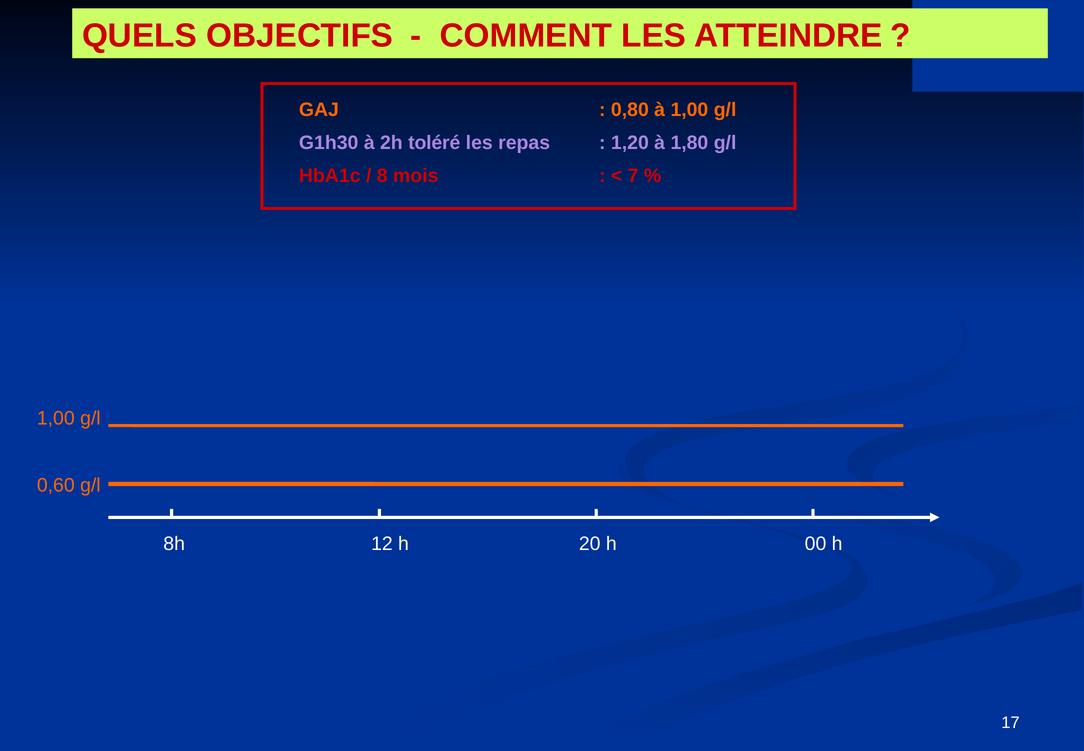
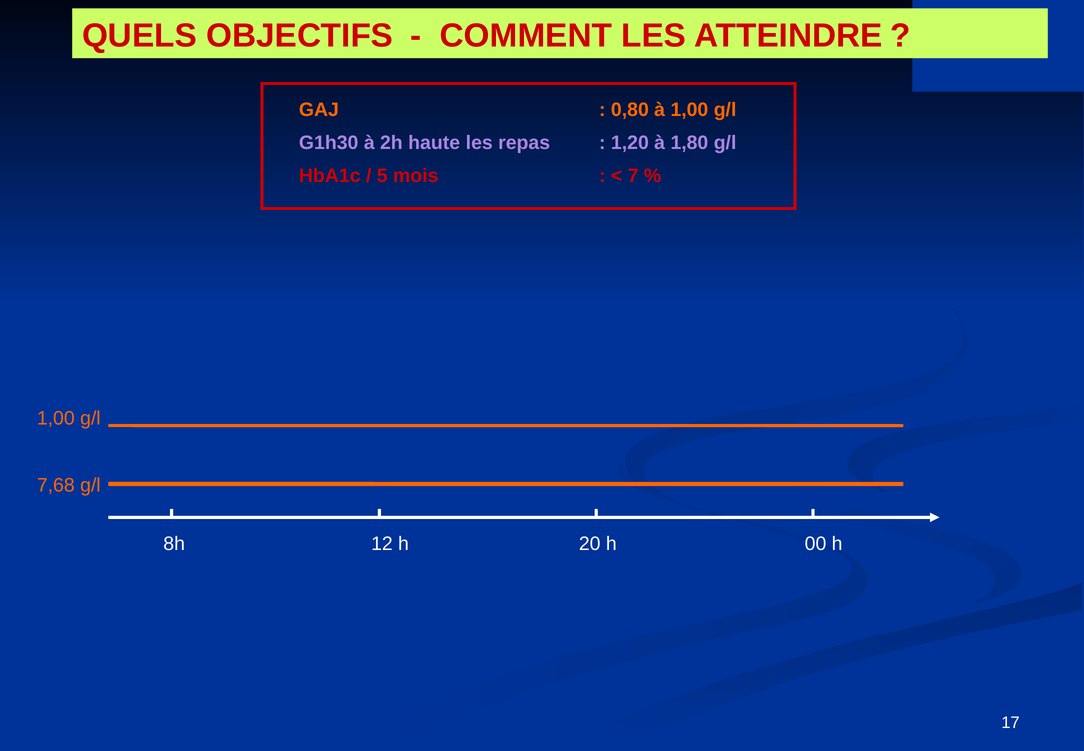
toléré: toléré -> haute
8: 8 -> 5
0,60: 0,60 -> 7,68
